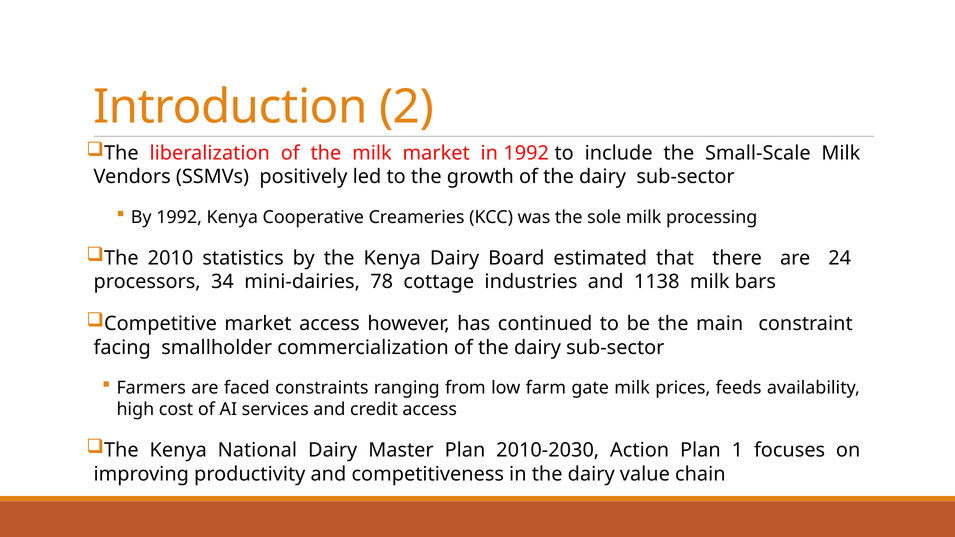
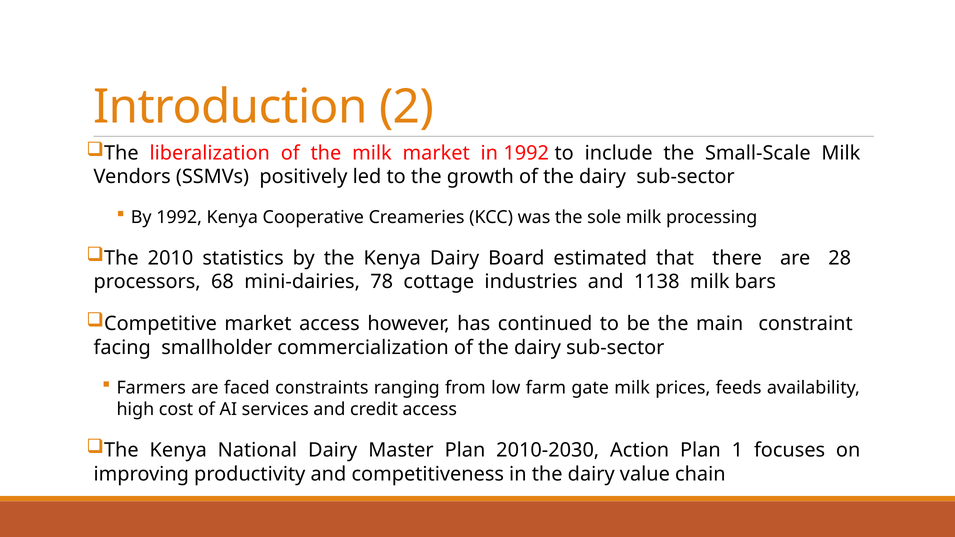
24: 24 -> 28
34: 34 -> 68
